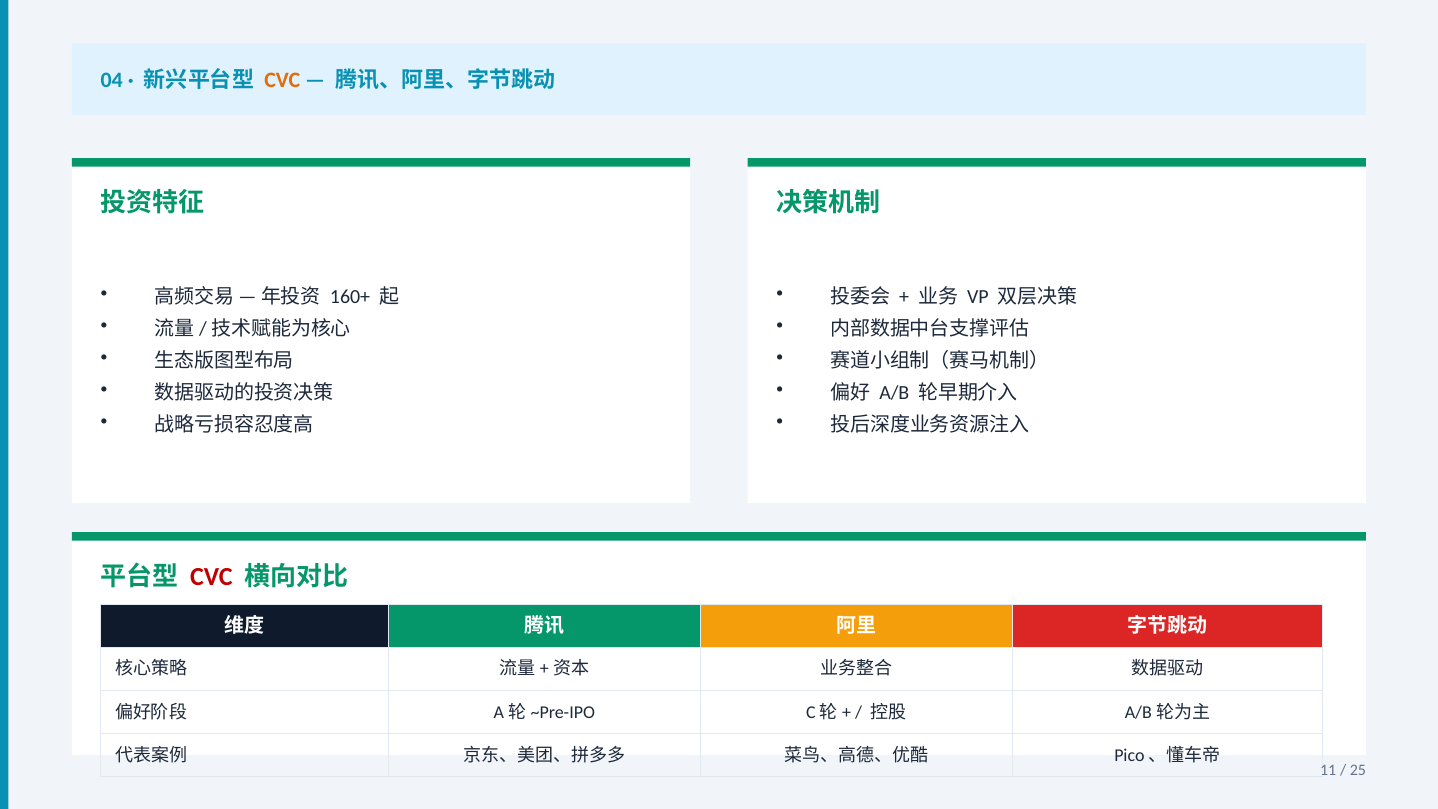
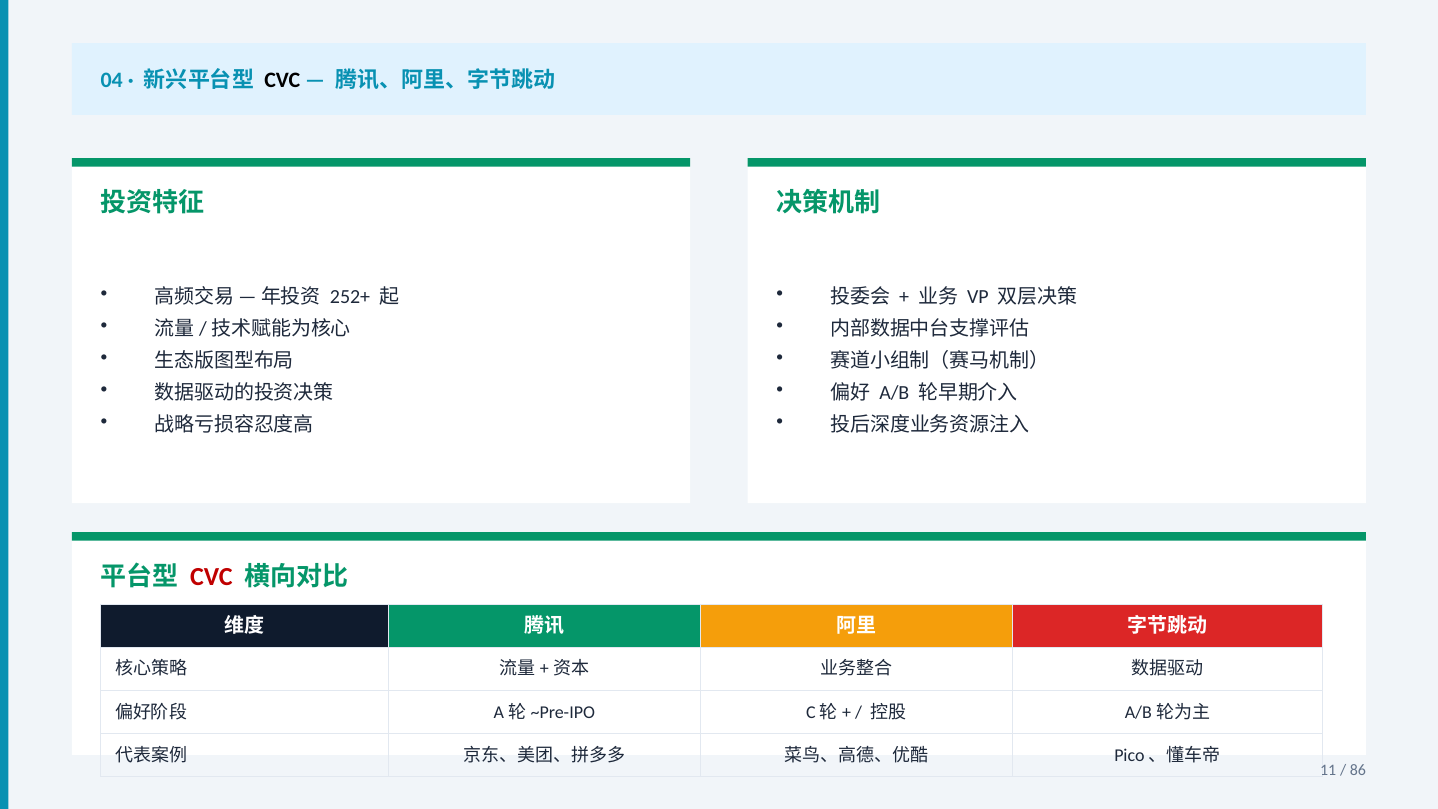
CVC at (282, 81) colour: orange -> black
160+: 160+ -> 252+
25: 25 -> 86
